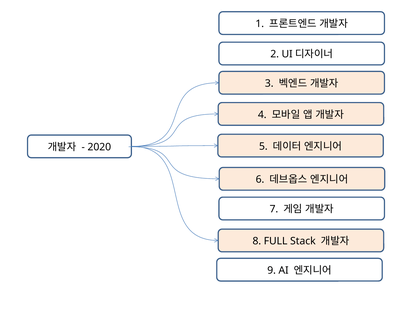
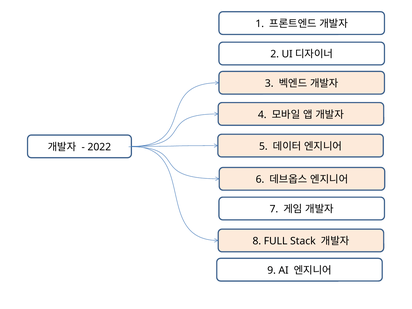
2020: 2020 -> 2022
